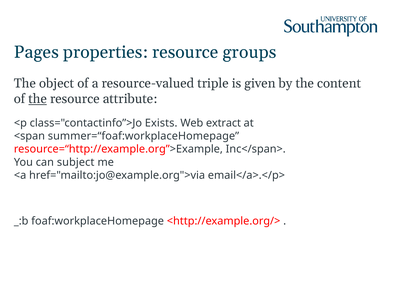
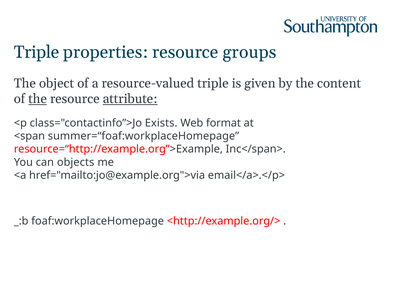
Pages at (36, 52): Pages -> Triple
attribute underline: none -> present
extract: extract -> format
subject: subject -> objects
